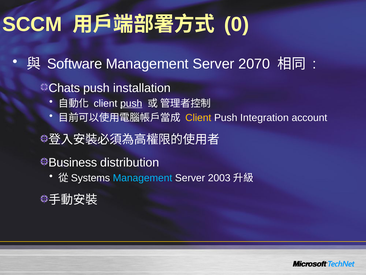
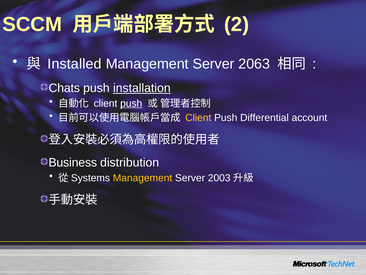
0: 0 -> 2
Software: Software -> Installed
2070: 2070 -> 2063
installation underline: none -> present
Integration: Integration -> Differential
Management at (143, 178) colour: light blue -> yellow
